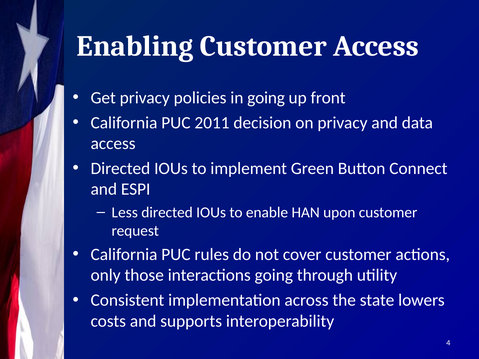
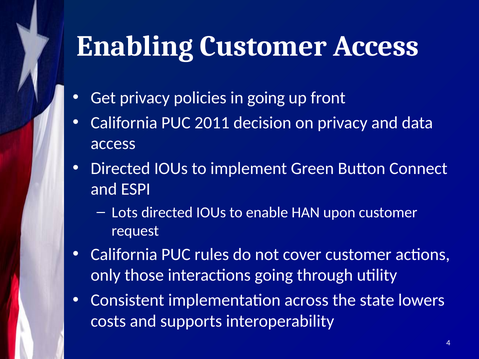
Less: Less -> Lots
